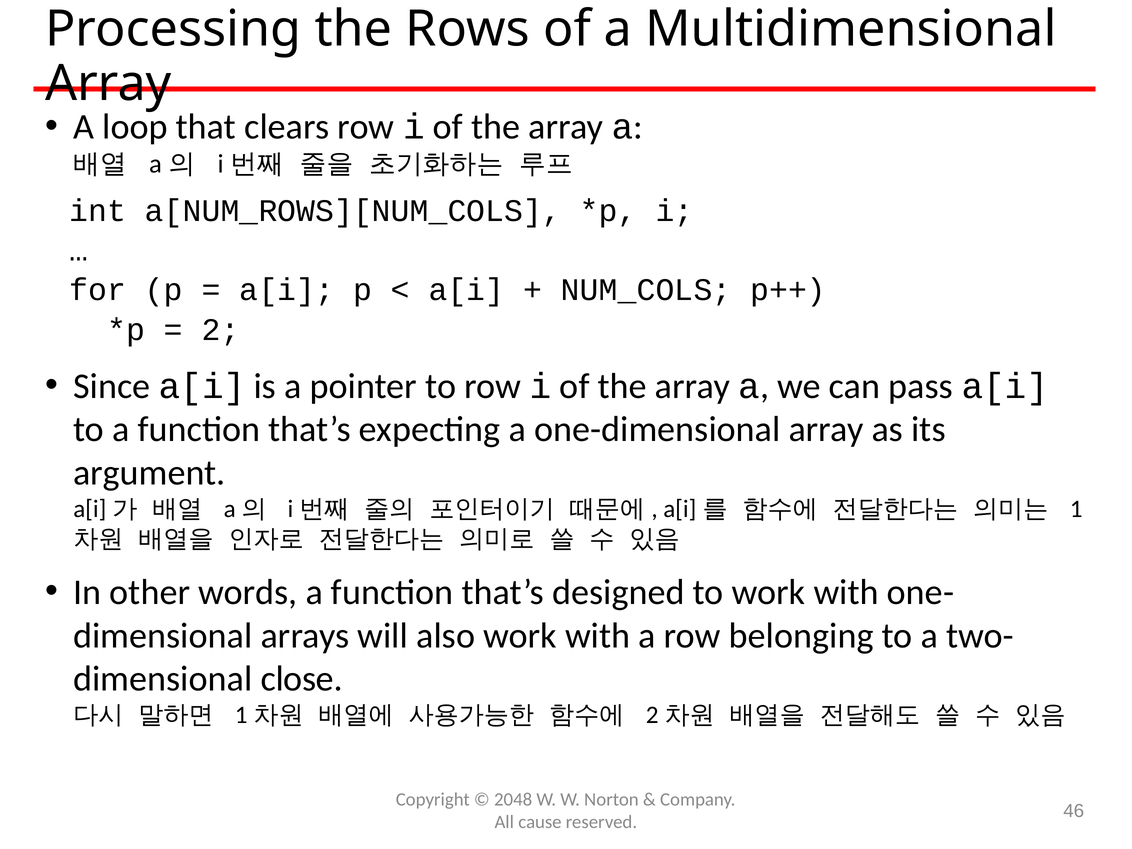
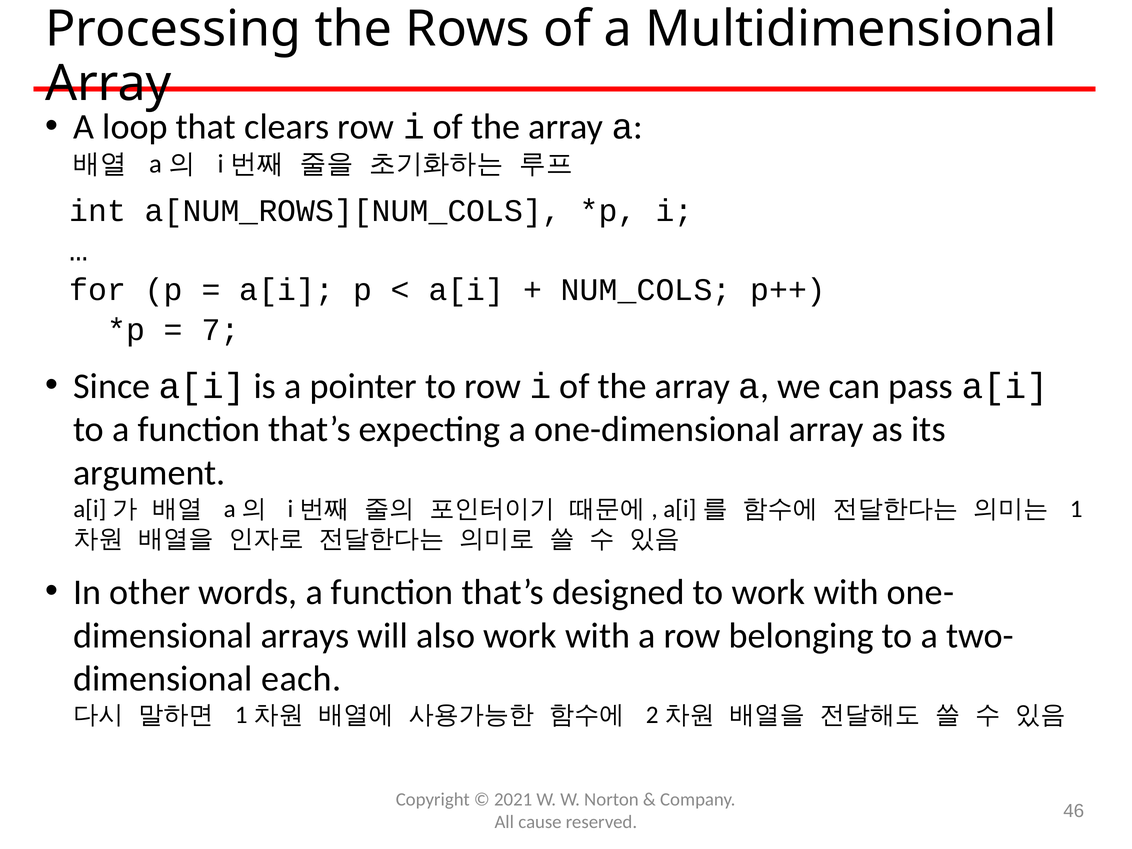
2 at (221, 330): 2 -> 7
close: close -> each
2048: 2048 -> 2021
